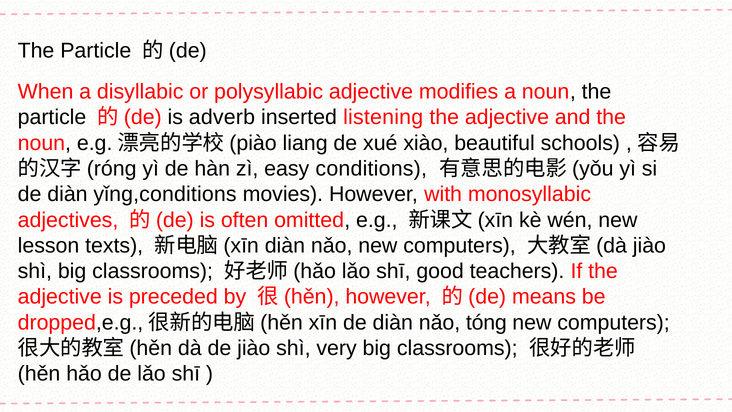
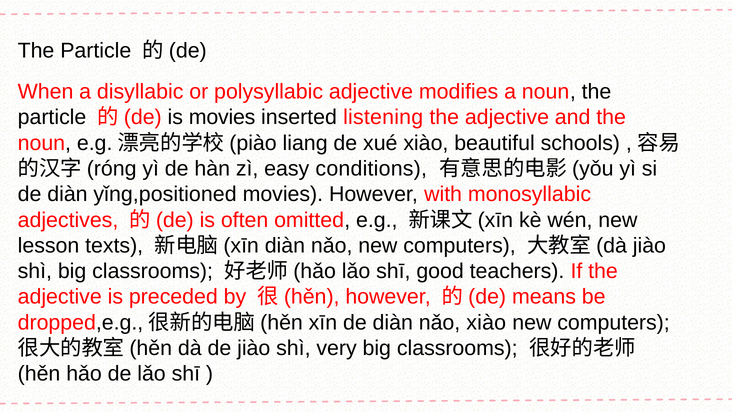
is adverb: adverb -> movies
yǐng,conditions: yǐng,conditions -> yǐng,positioned
nǎo tóng: tóng -> xiào
